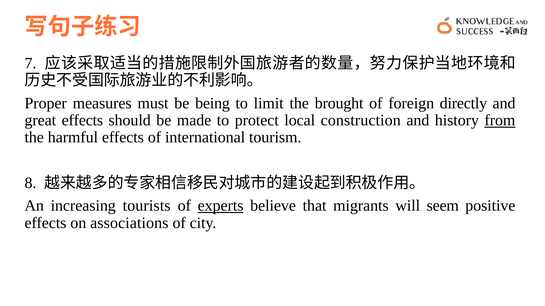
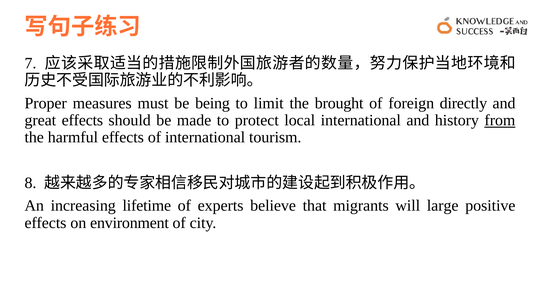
local construction: construction -> international
tourists: tourists -> lifetime
experts underline: present -> none
seem: seem -> large
associations: associations -> environment
